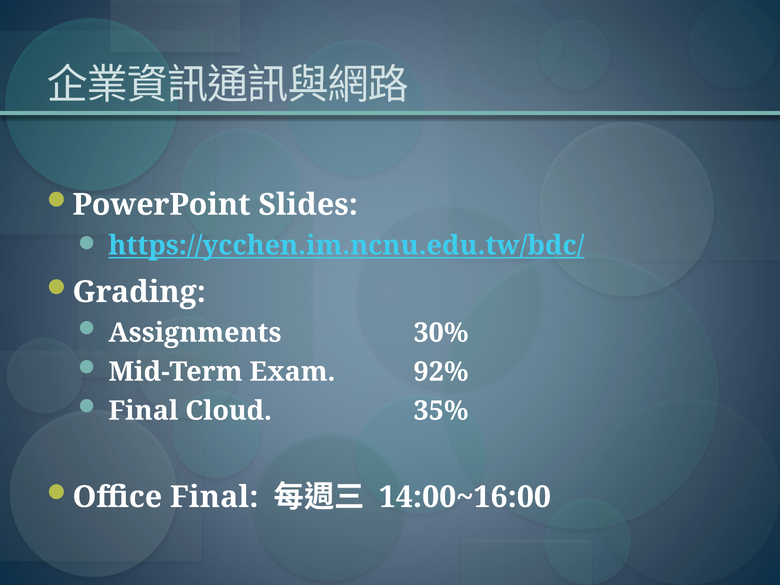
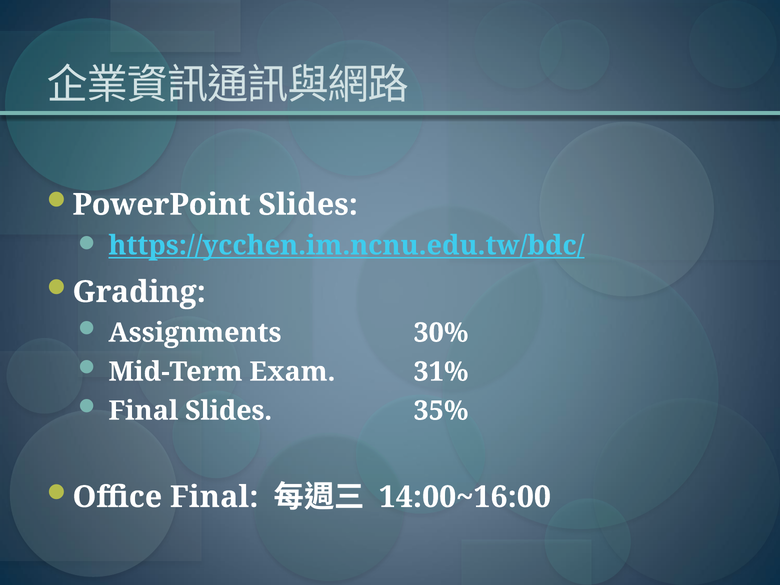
92%: 92% -> 31%
Final Cloud: Cloud -> Slides
